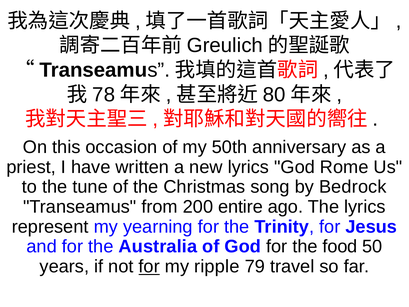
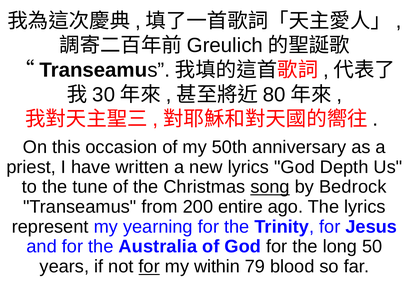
78: 78 -> 30
Rome: Rome -> Depth
song underline: none -> present
food: food -> long
ripple: ripple -> within
travel: travel -> blood
